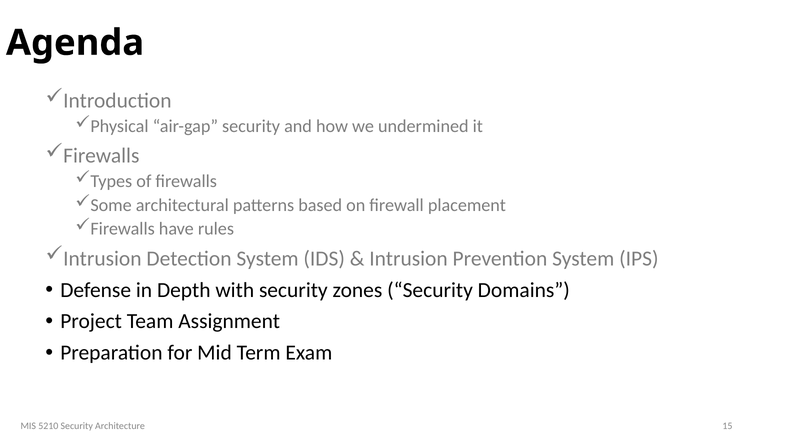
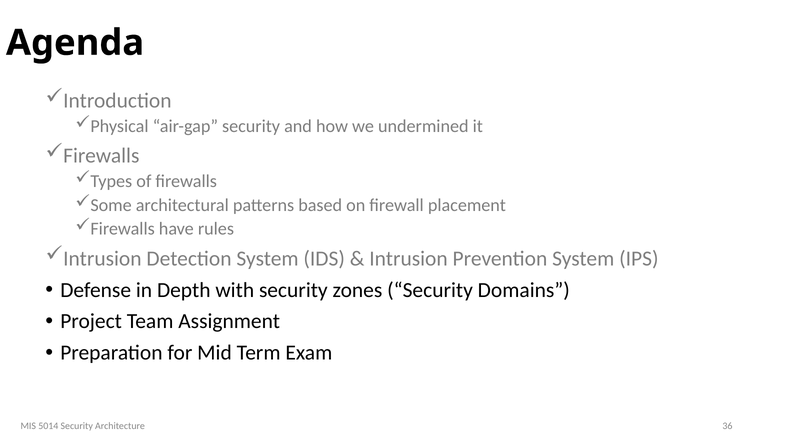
5210: 5210 -> 5014
15: 15 -> 36
